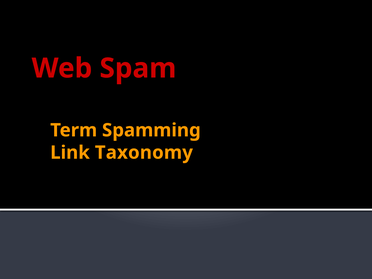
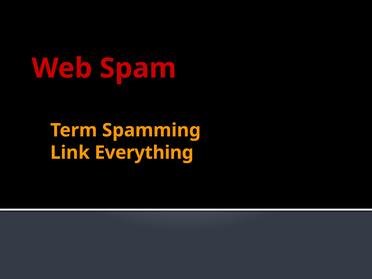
Taxonomy: Taxonomy -> Everything
